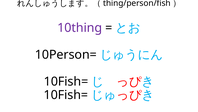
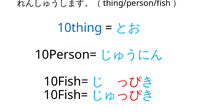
10thing colour: purple -> blue
